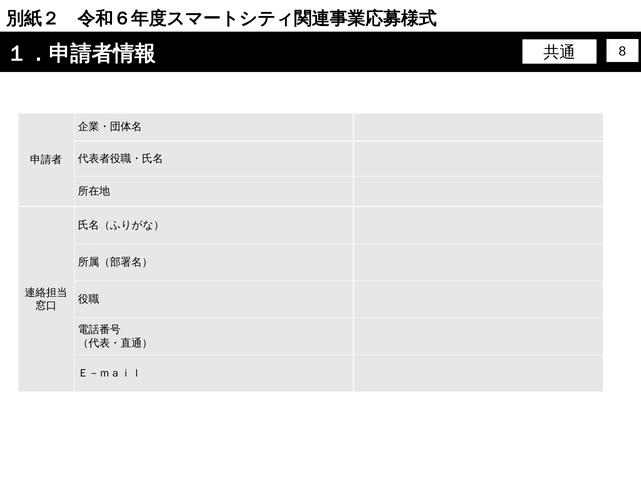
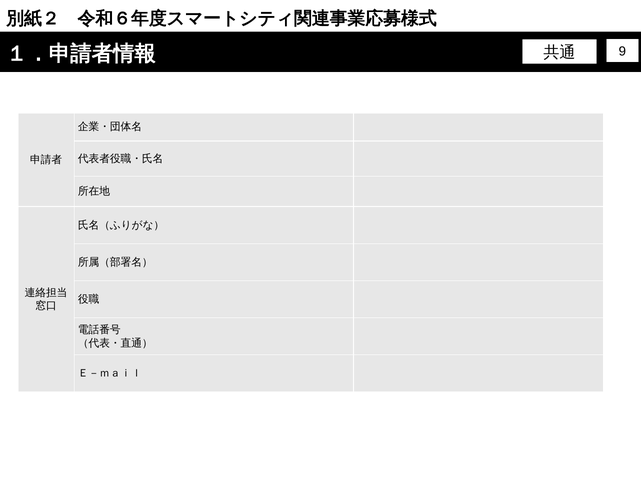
8: 8 -> 9
